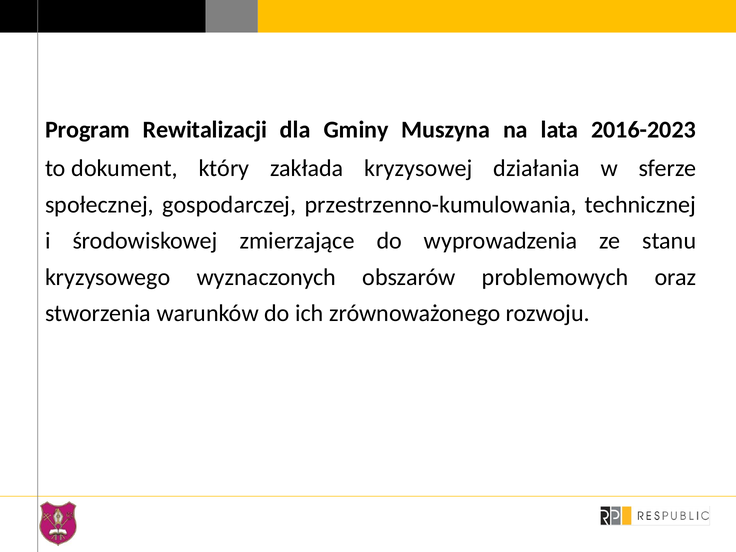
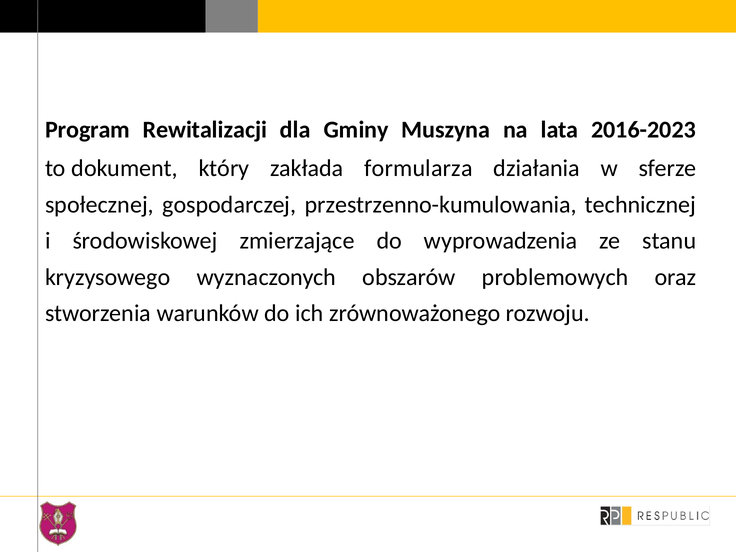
kryzysowej: kryzysowej -> formularza
